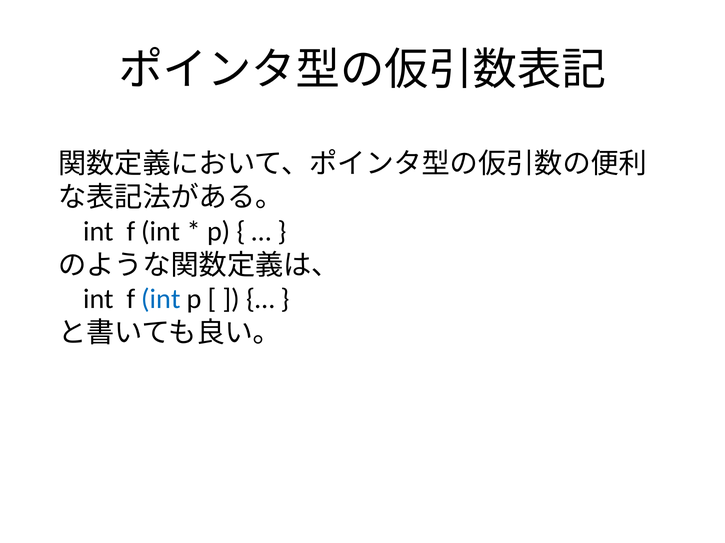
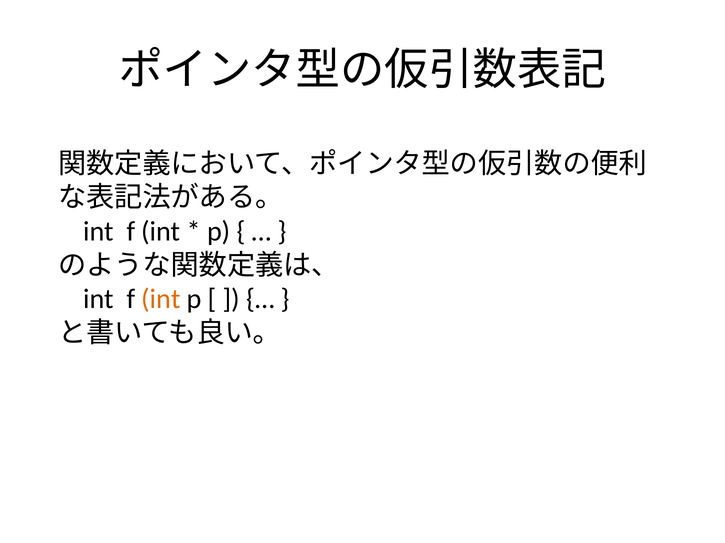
int at (161, 299) colour: blue -> orange
